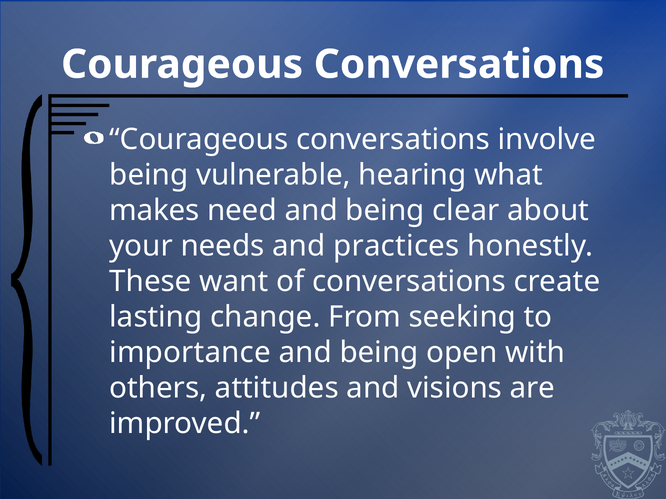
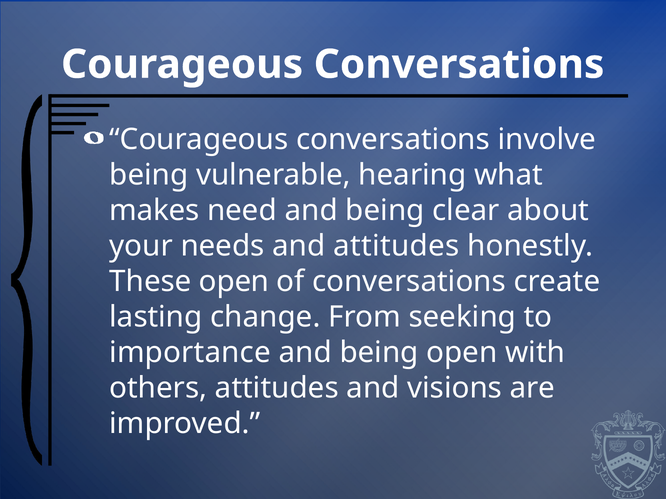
and practices: practices -> attitudes
These want: want -> open
